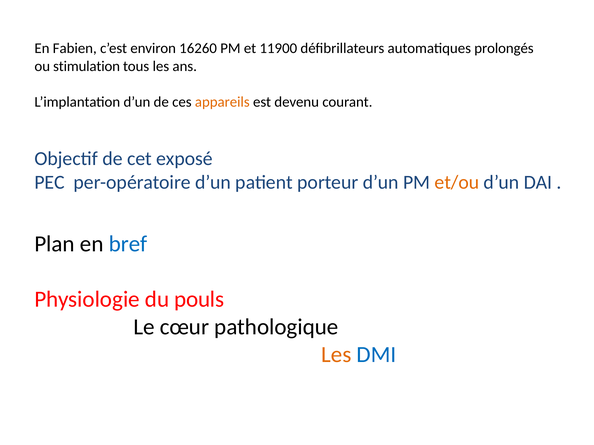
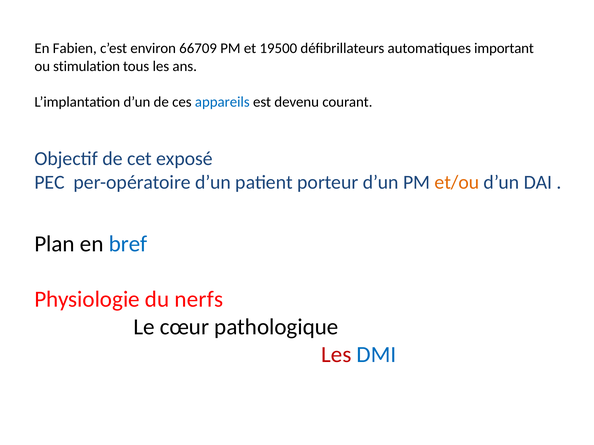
16260: 16260 -> 66709
11900: 11900 -> 19500
prolongés: prolongés -> important
appareils colour: orange -> blue
pouls: pouls -> nerfs
Les at (336, 355) colour: orange -> red
